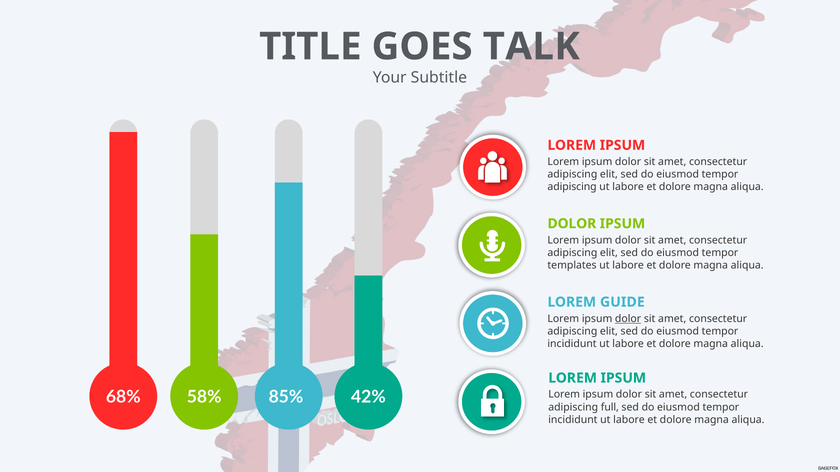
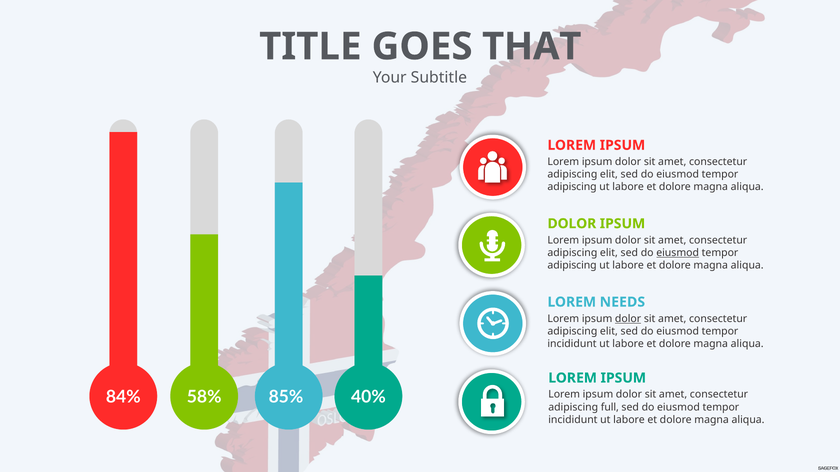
TALK: TALK -> THAT
eiusmod at (678, 253) underline: none -> present
templates at (572, 266): templates -> adipiscing
GUIDE: GUIDE -> NEEDS
68%: 68% -> 84%
42%: 42% -> 40%
